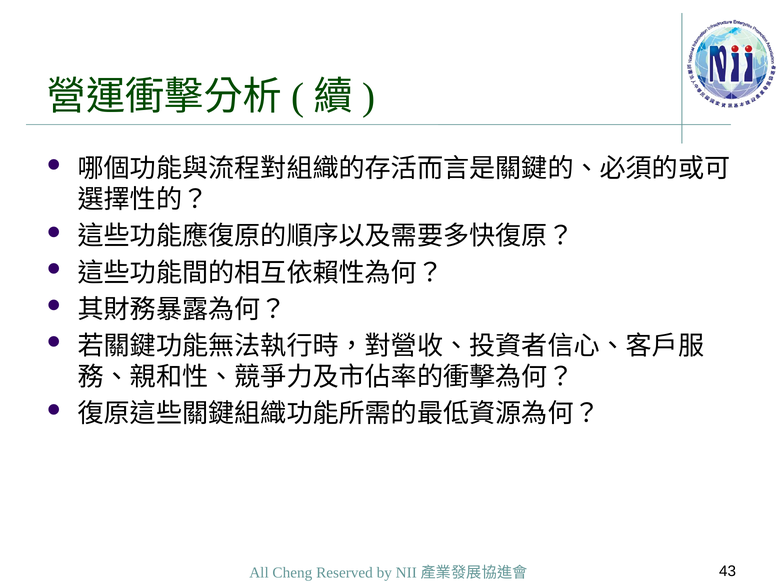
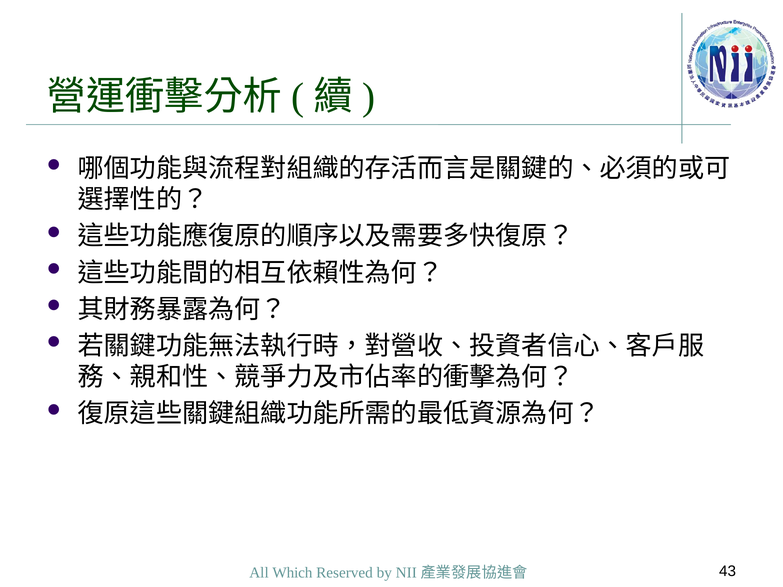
Cheng: Cheng -> Which
